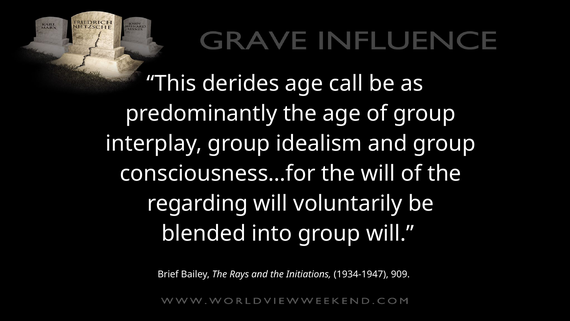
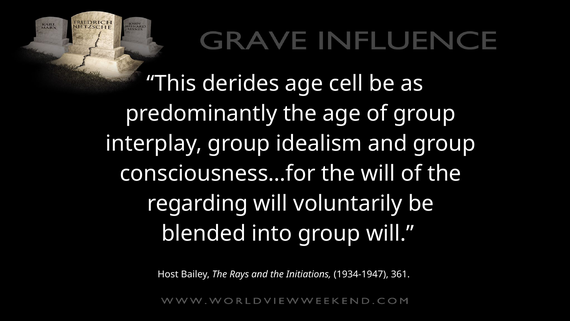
call: call -> cell
Brief: Brief -> Host
909: 909 -> 361
